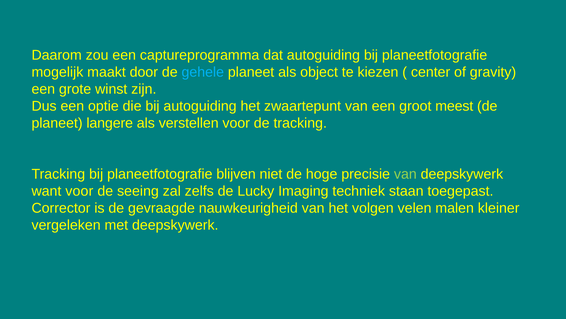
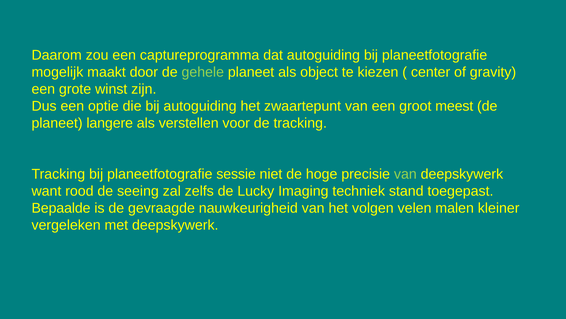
gehele colour: light blue -> light green
blijven: blijven -> sessie
want voor: voor -> rood
staan: staan -> stand
Corrector: Corrector -> Bepaalde
